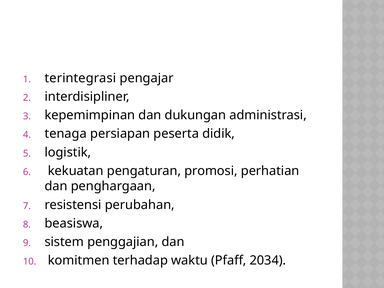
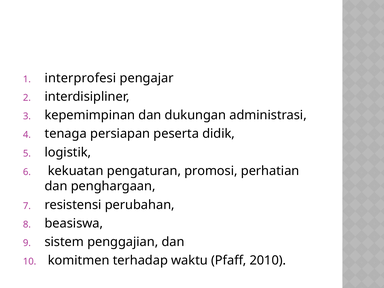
terintegrasi: terintegrasi -> interprofesi
2034: 2034 -> 2010
